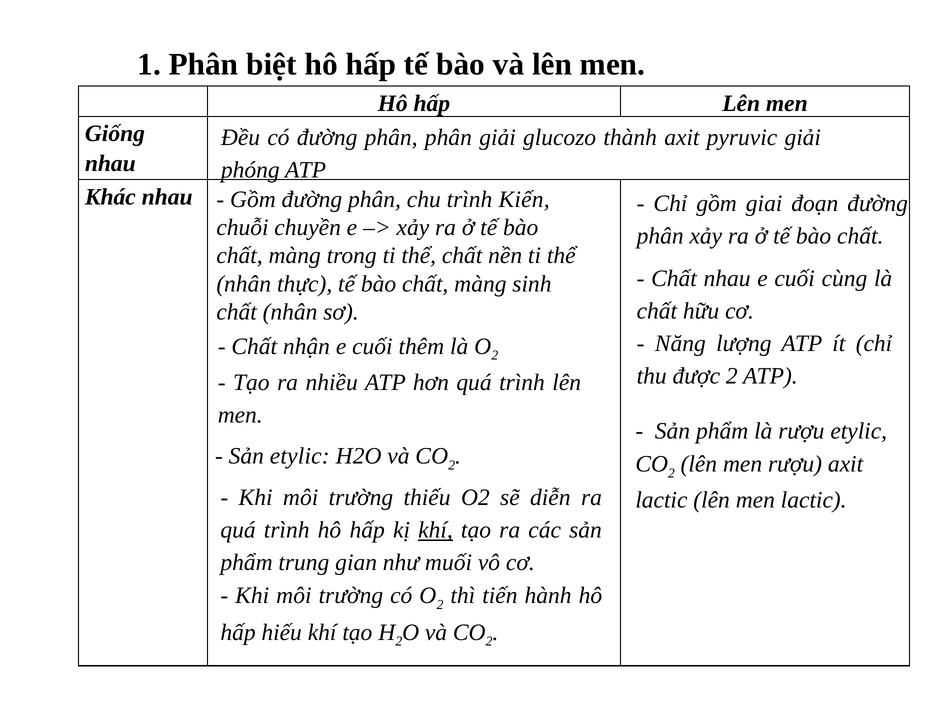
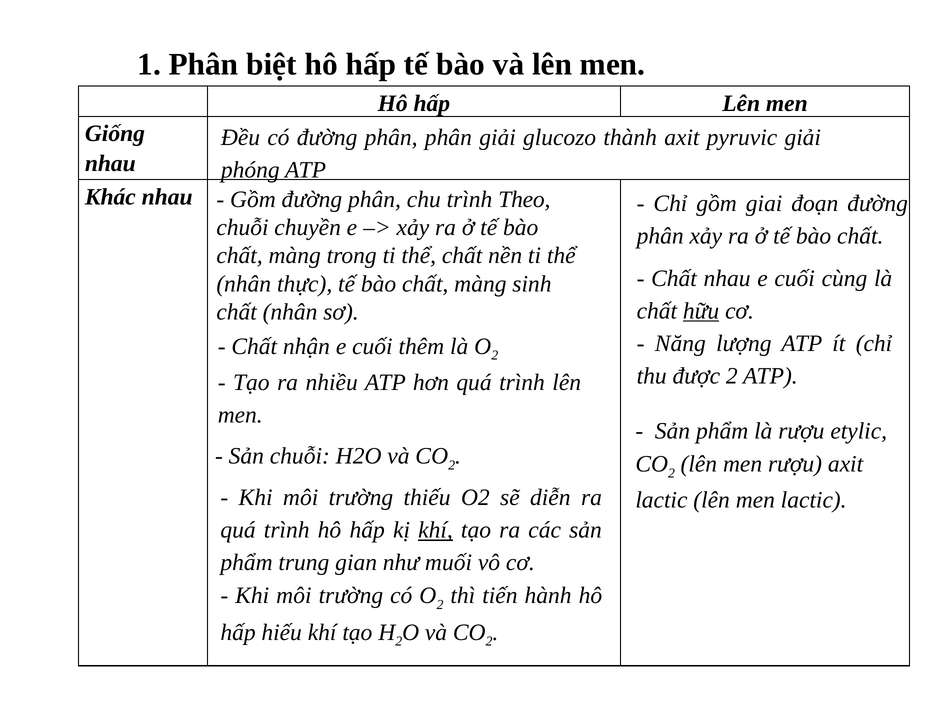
Kiến: Kiến -> Theo
hữu underline: none -> present
Sản etylic: etylic -> chuỗi
